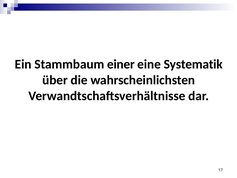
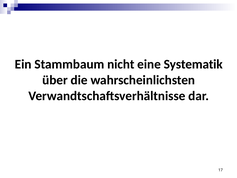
einer: einer -> nicht
